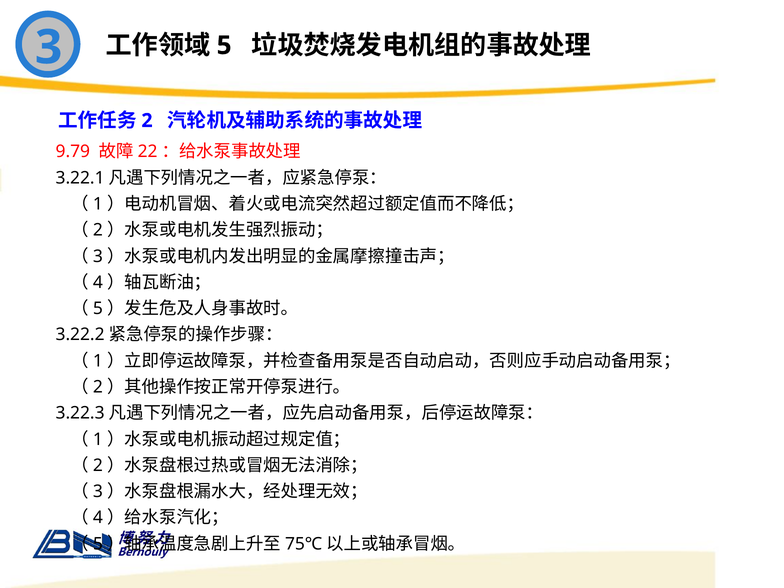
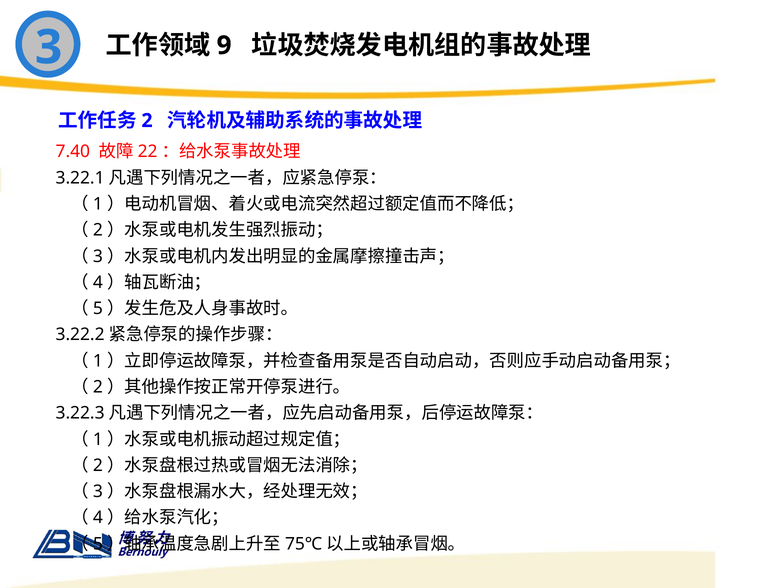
5: 5 -> 9
9.79: 9.79 -> 7.40
